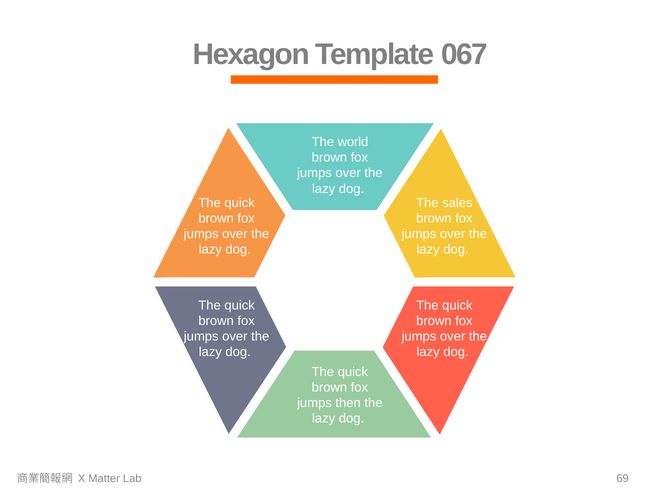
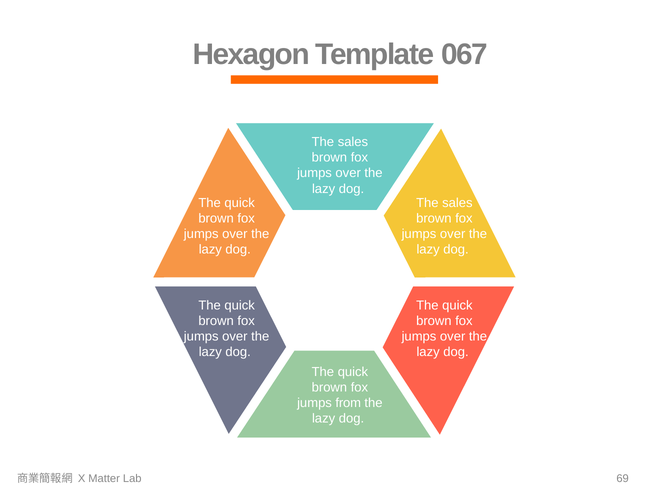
world at (353, 142): world -> sales
then: then -> from
